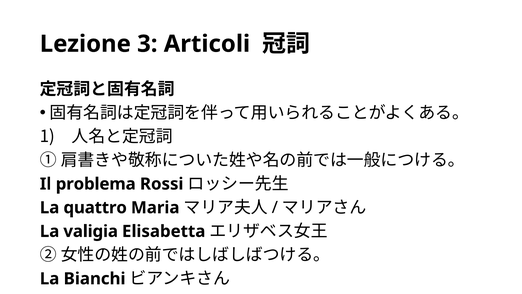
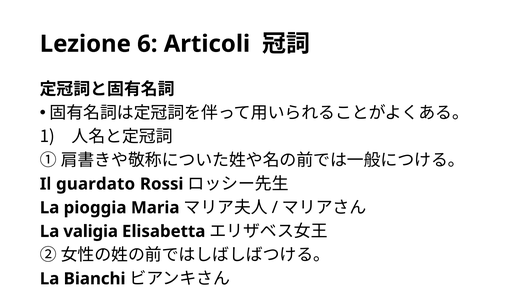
3: 3 -> 6
problema: problema -> guardato
quattro: quattro -> pioggia
